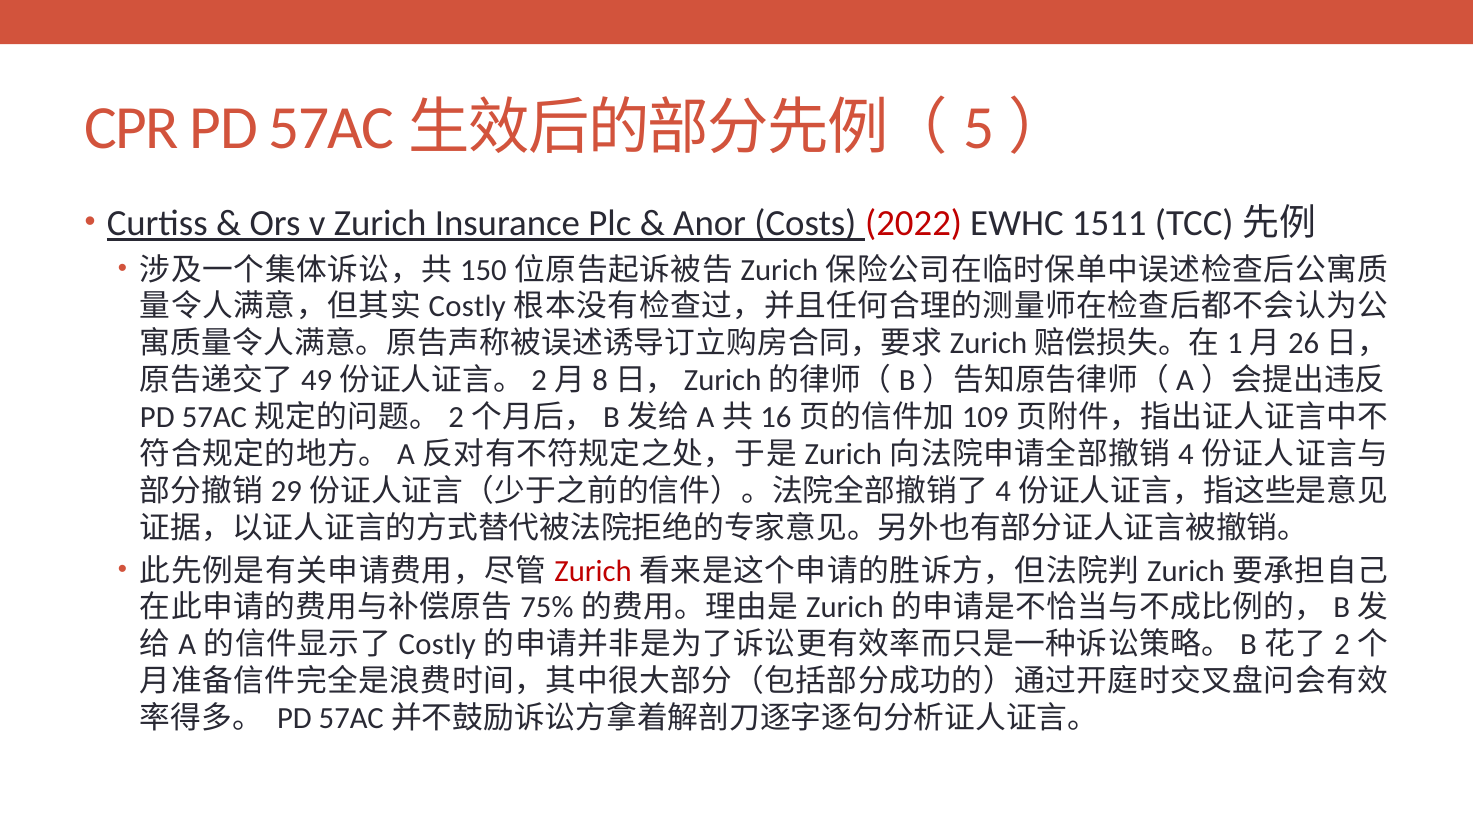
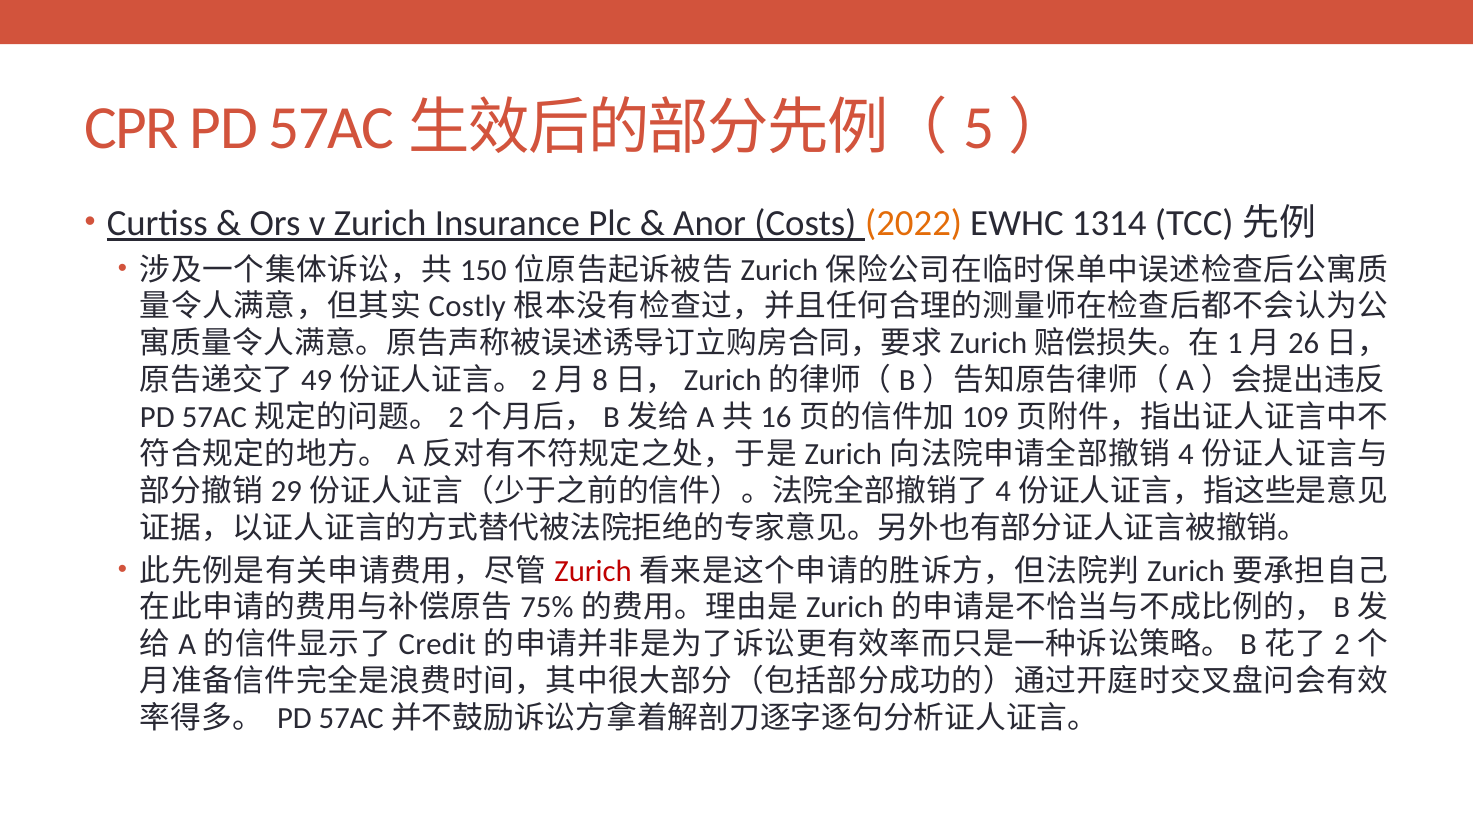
2022 colour: red -> orange
1511: 1511 -> 1314
Costly at (437, 644): Costly -> Credit
